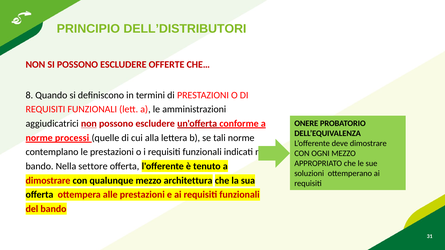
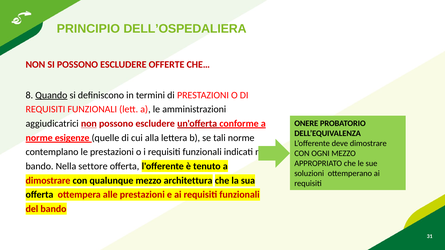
DELL’DISTRIBUTORI: DELL’DISTRIBUTORI -> DELL’OSPEDALIERA
Quando underline: none -> present
processi: processi -> esigenze
